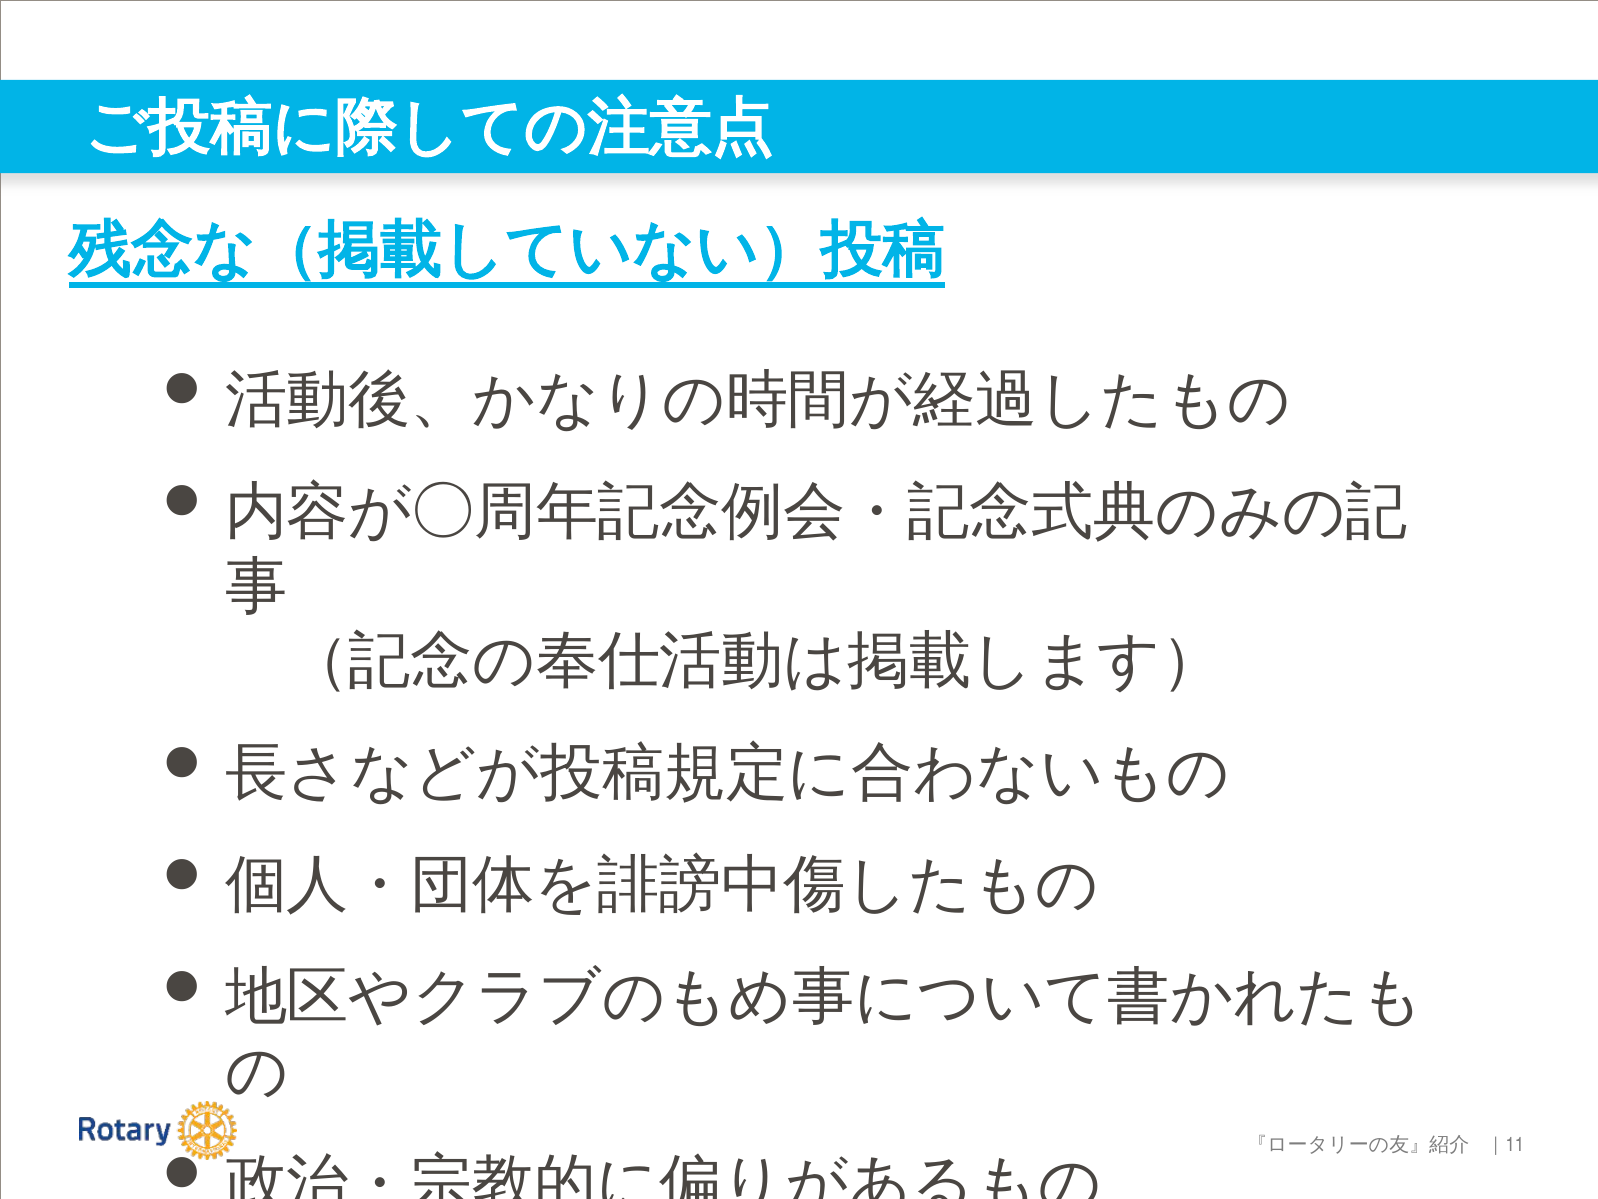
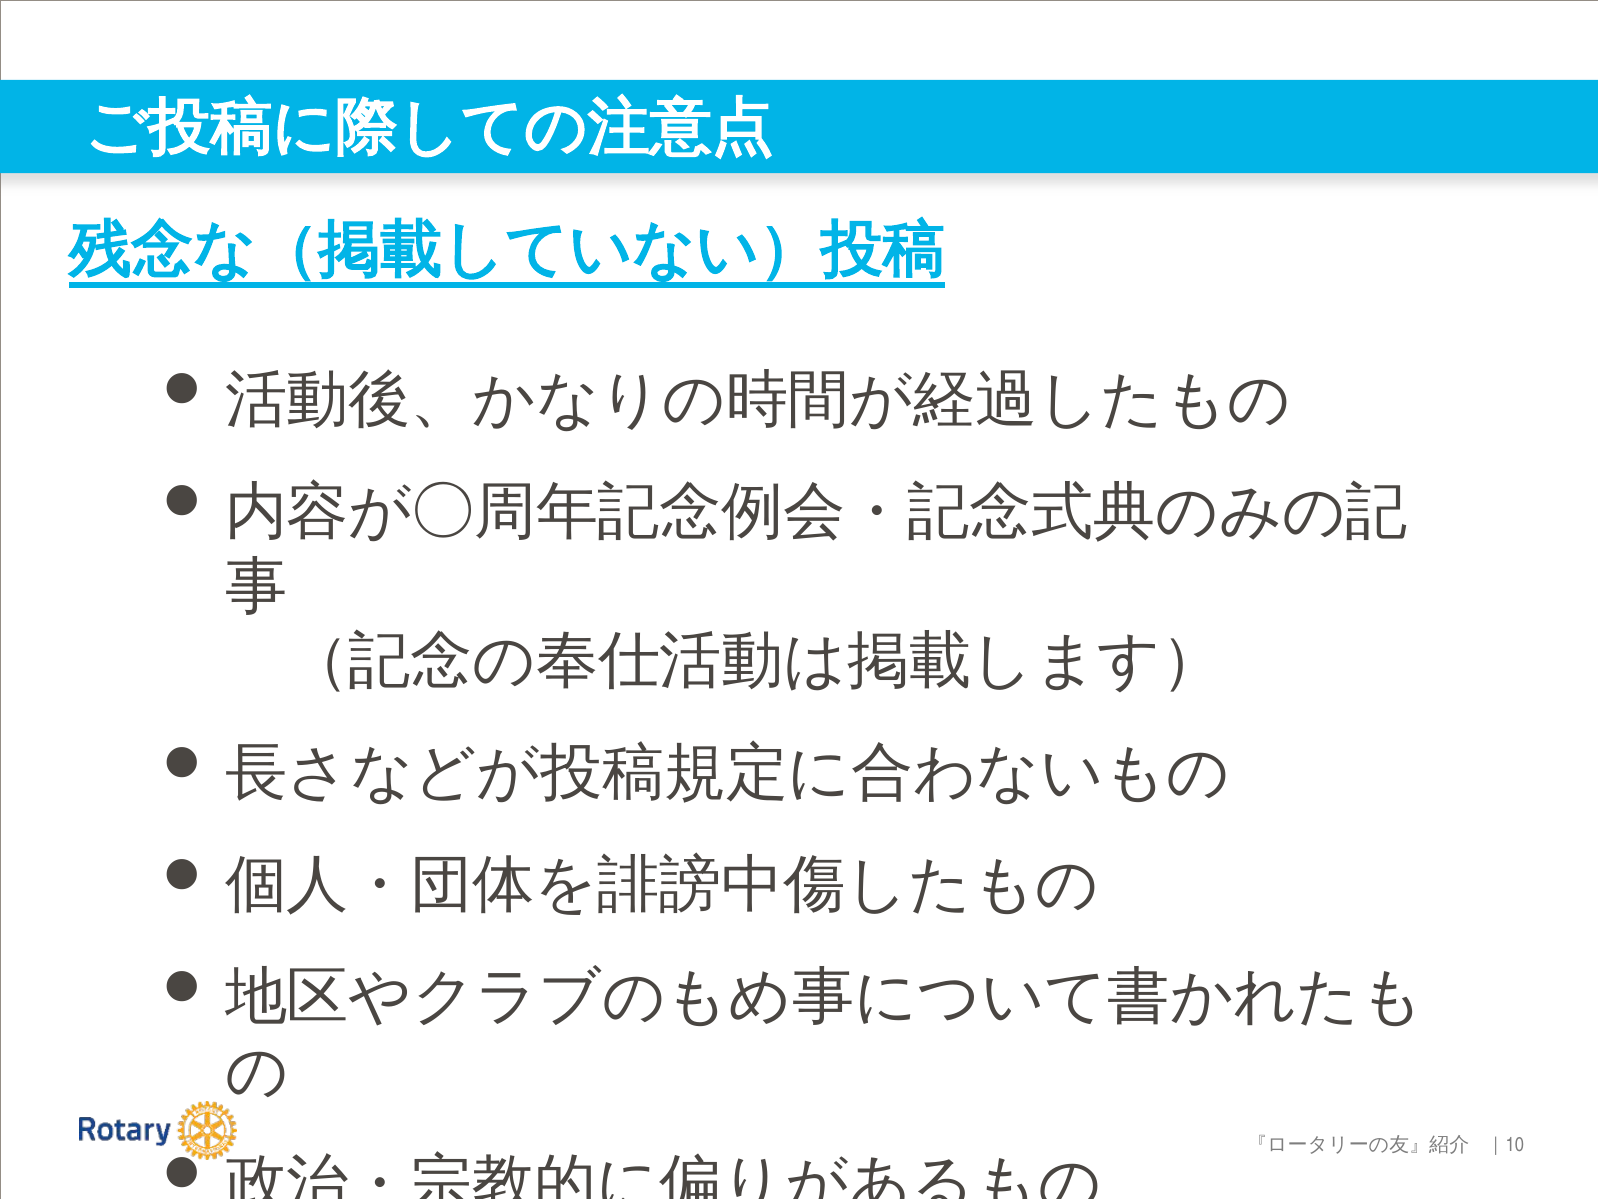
11: 11 -> 10
